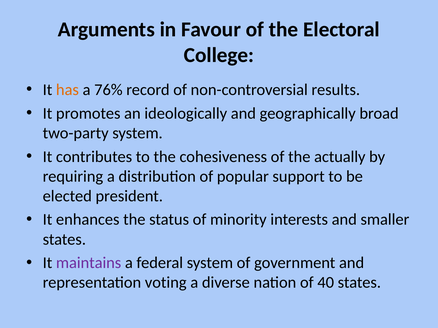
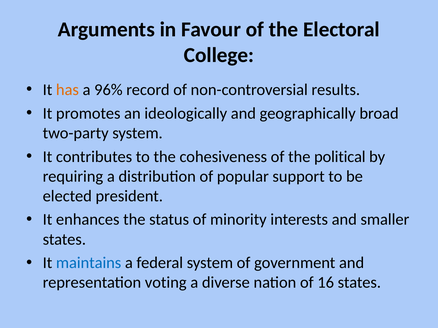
76%: 76% -> 96%
actually: actually -> political
maintains colour: purple -> blue
40: 40 -> 16
